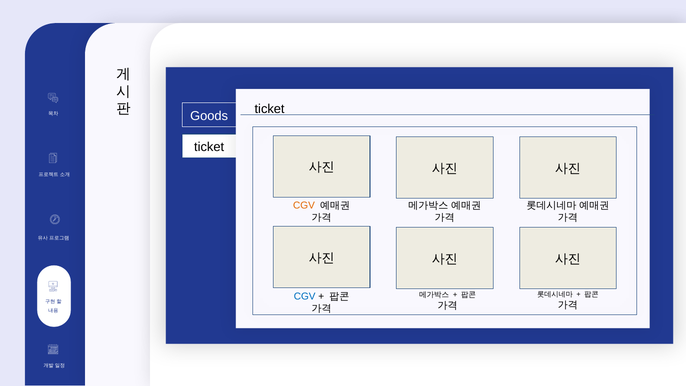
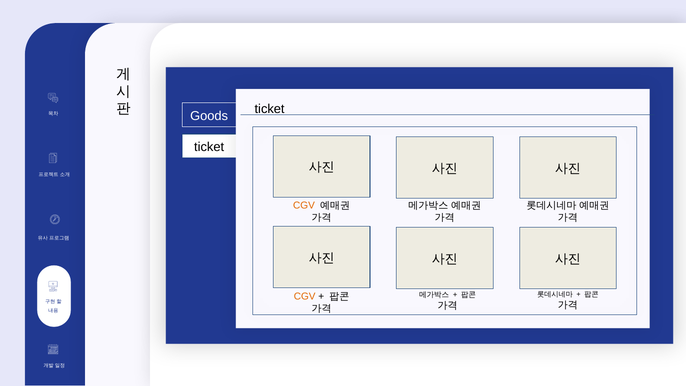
CGV at (305, 296) colour: blue -> orange
